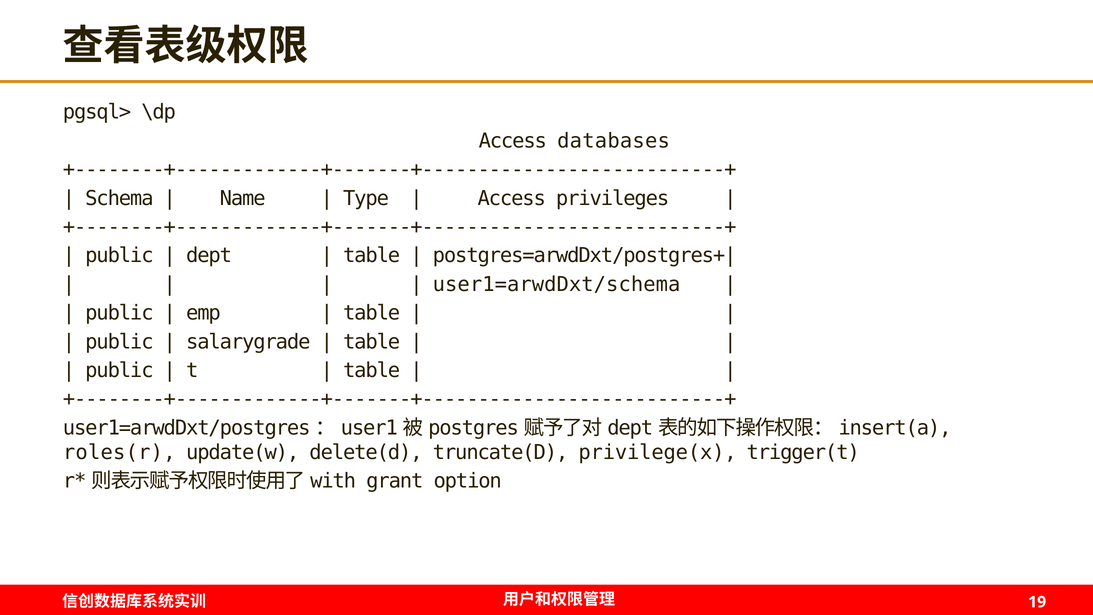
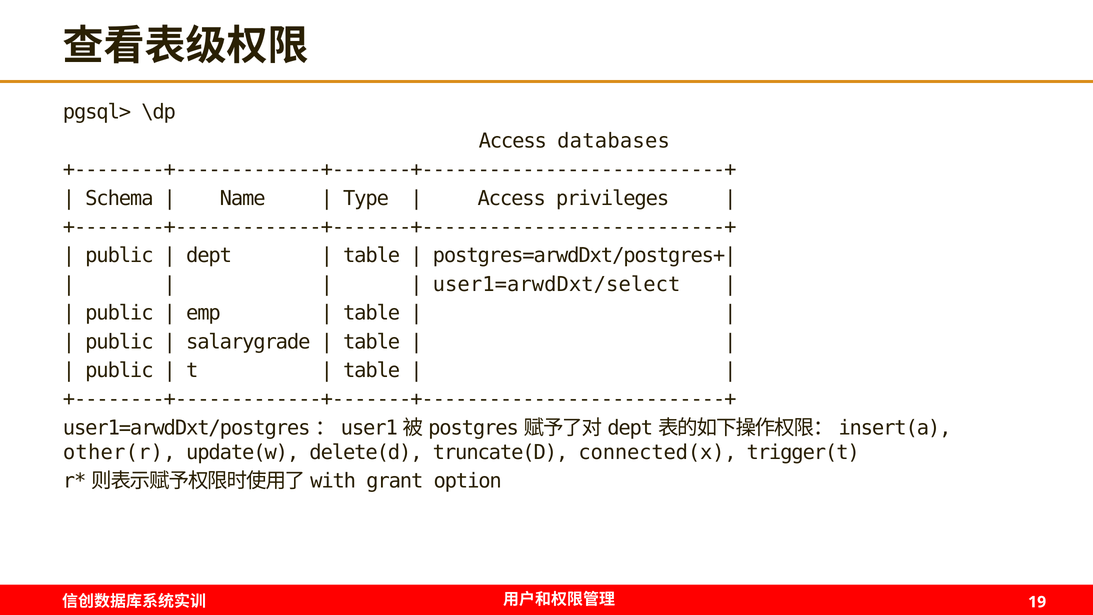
user1=arwdDxt/schema: user1=arwdDxt/schema -> user1=arwdDxt/select
roles(r: roles(r -> other(r
privilege(x: privilege(x -> connected(x
